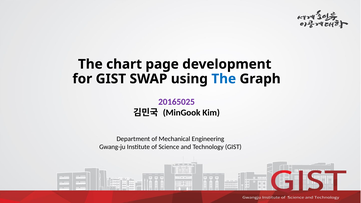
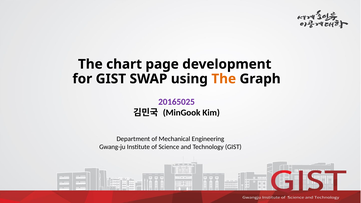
The at (224, 79) colour: blue -> orange
